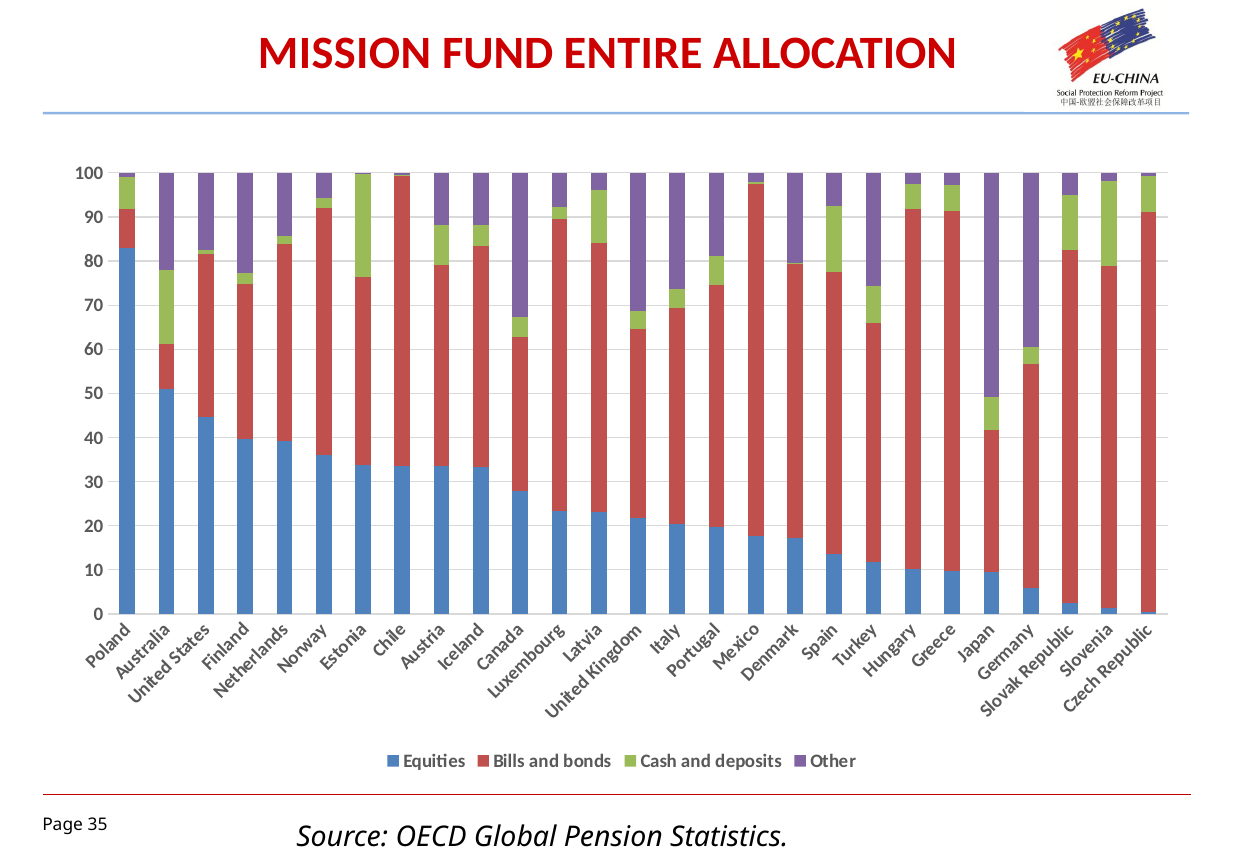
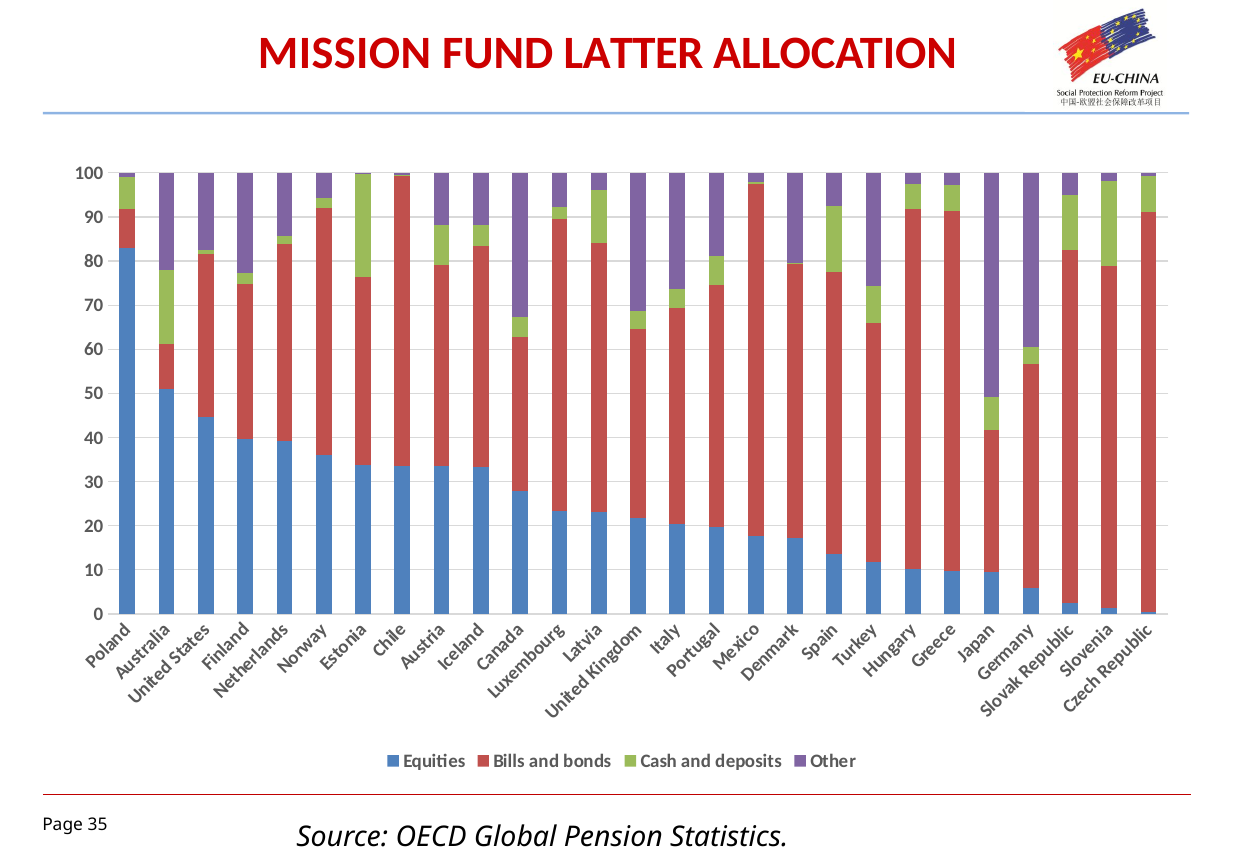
ENTIRE: ENTIRE -> LATTER
